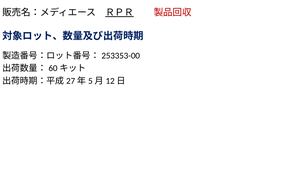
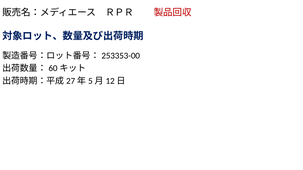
ＲＰＲ underline: present -> none
